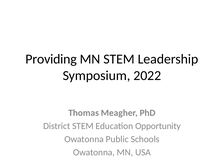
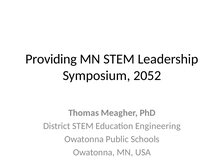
2022: 2022 -> 2052
Opportunity: Opportunity -> Engineering
